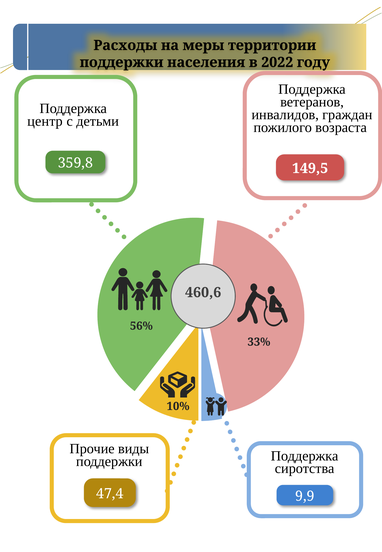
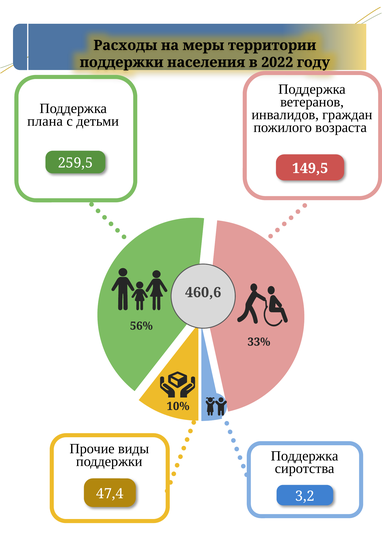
центр: центр -> плана
359,8: 359,8 -> 259,5
9,9: 9,9 -> 3,2
